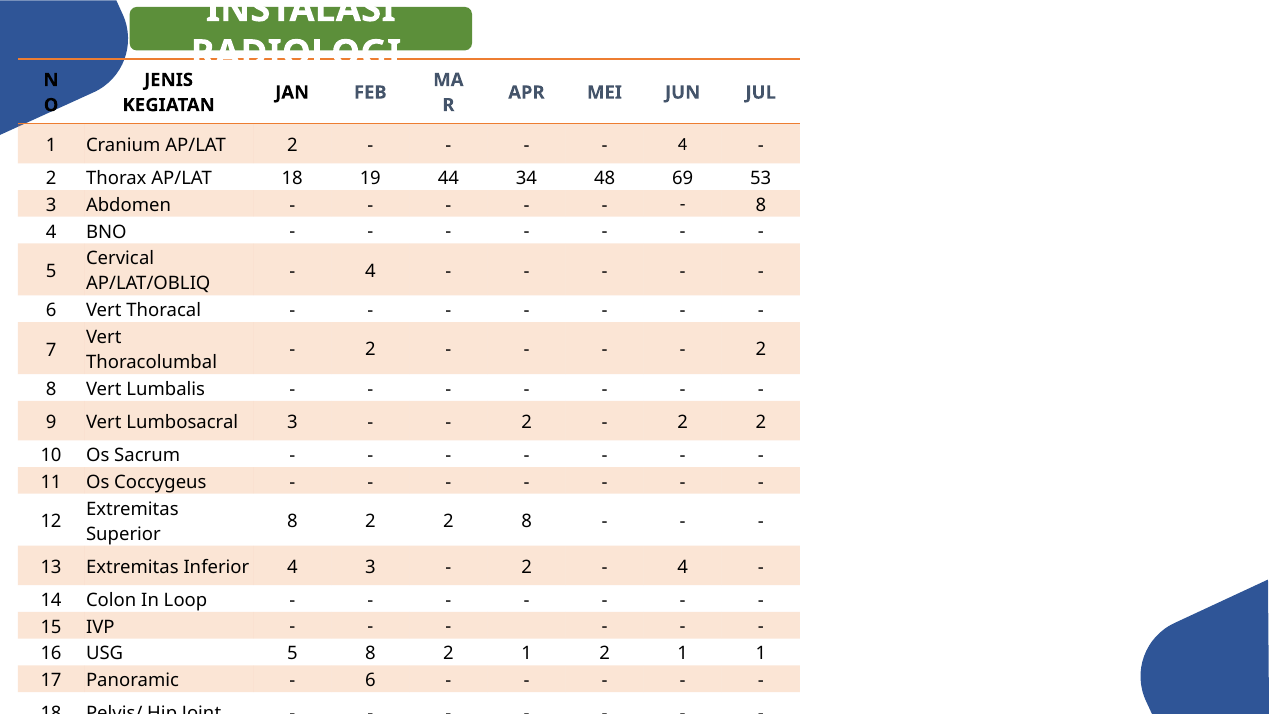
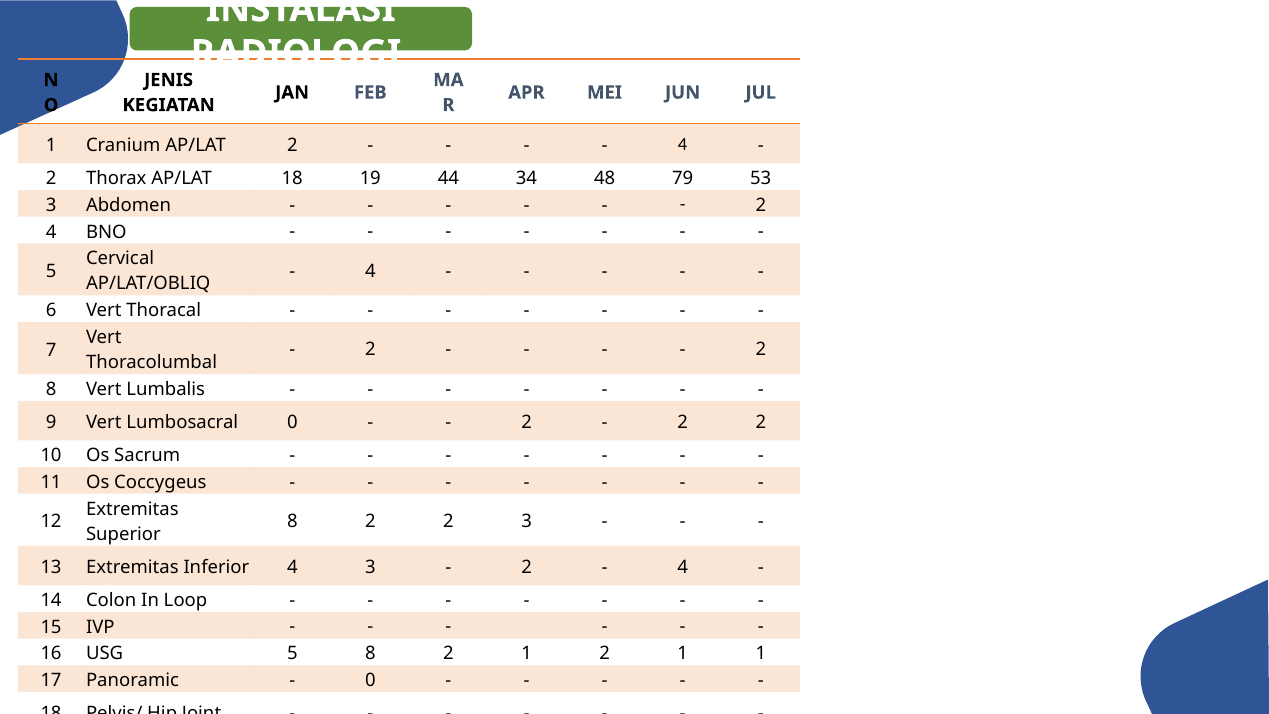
69: 69 -> 79
8 at (761, 205): 8 -> 2
Lumbosacral 3: 3 -> 0
2 2 8: 8 -> 3
6 at (370, 680): 6 -> 0
